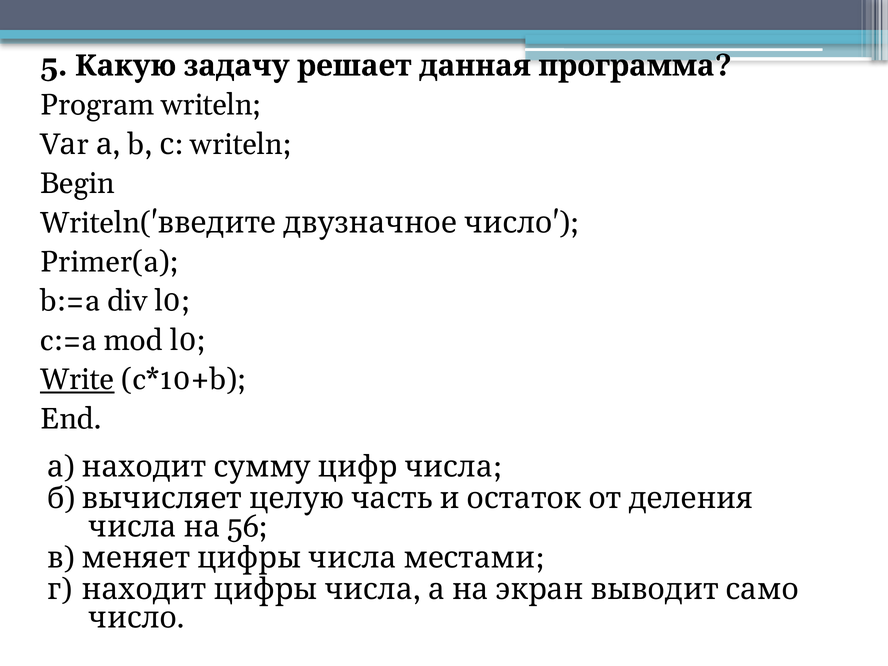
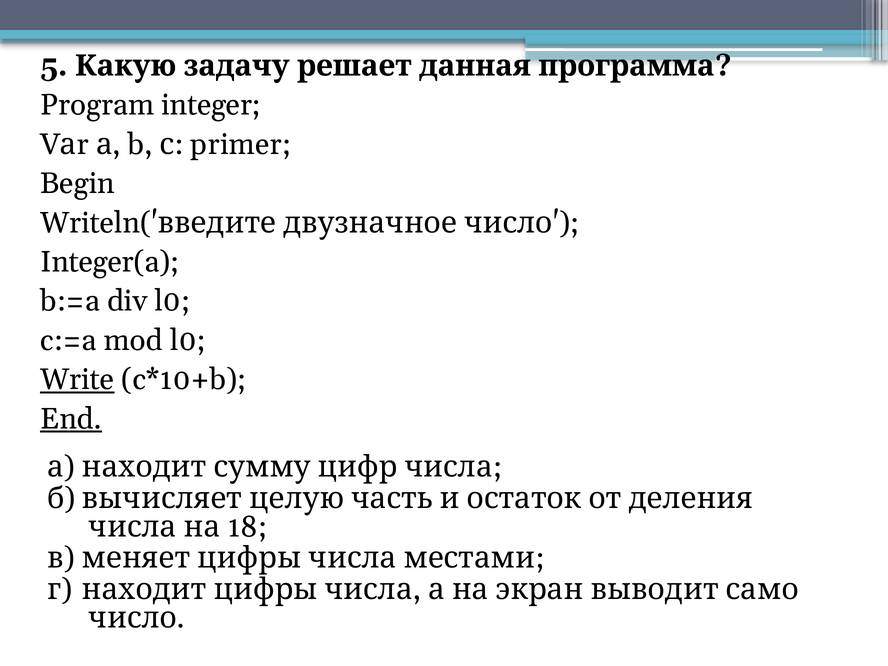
Program writeln: writeln -> integer
с writeln: writeln -> primer
Primer(a: Primer(a -> Integer(a
End underline: none -> present
56: 56 -> 18
